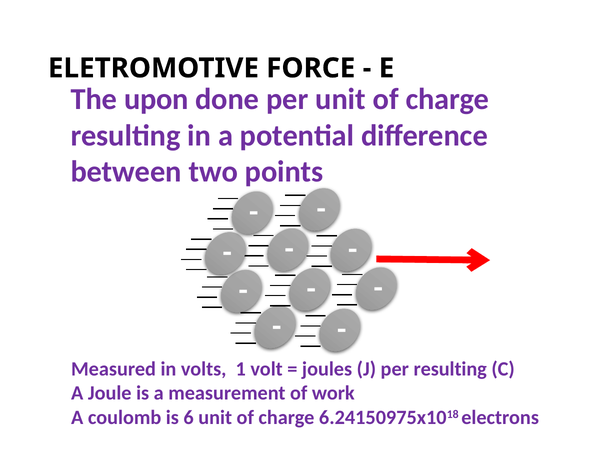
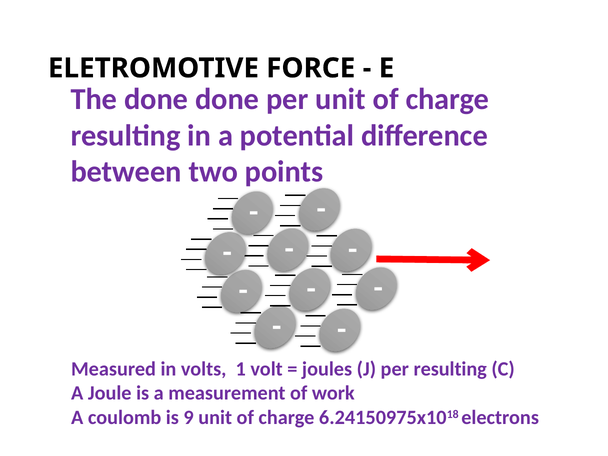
The upon: upon -> done
6: 6 -> 9
